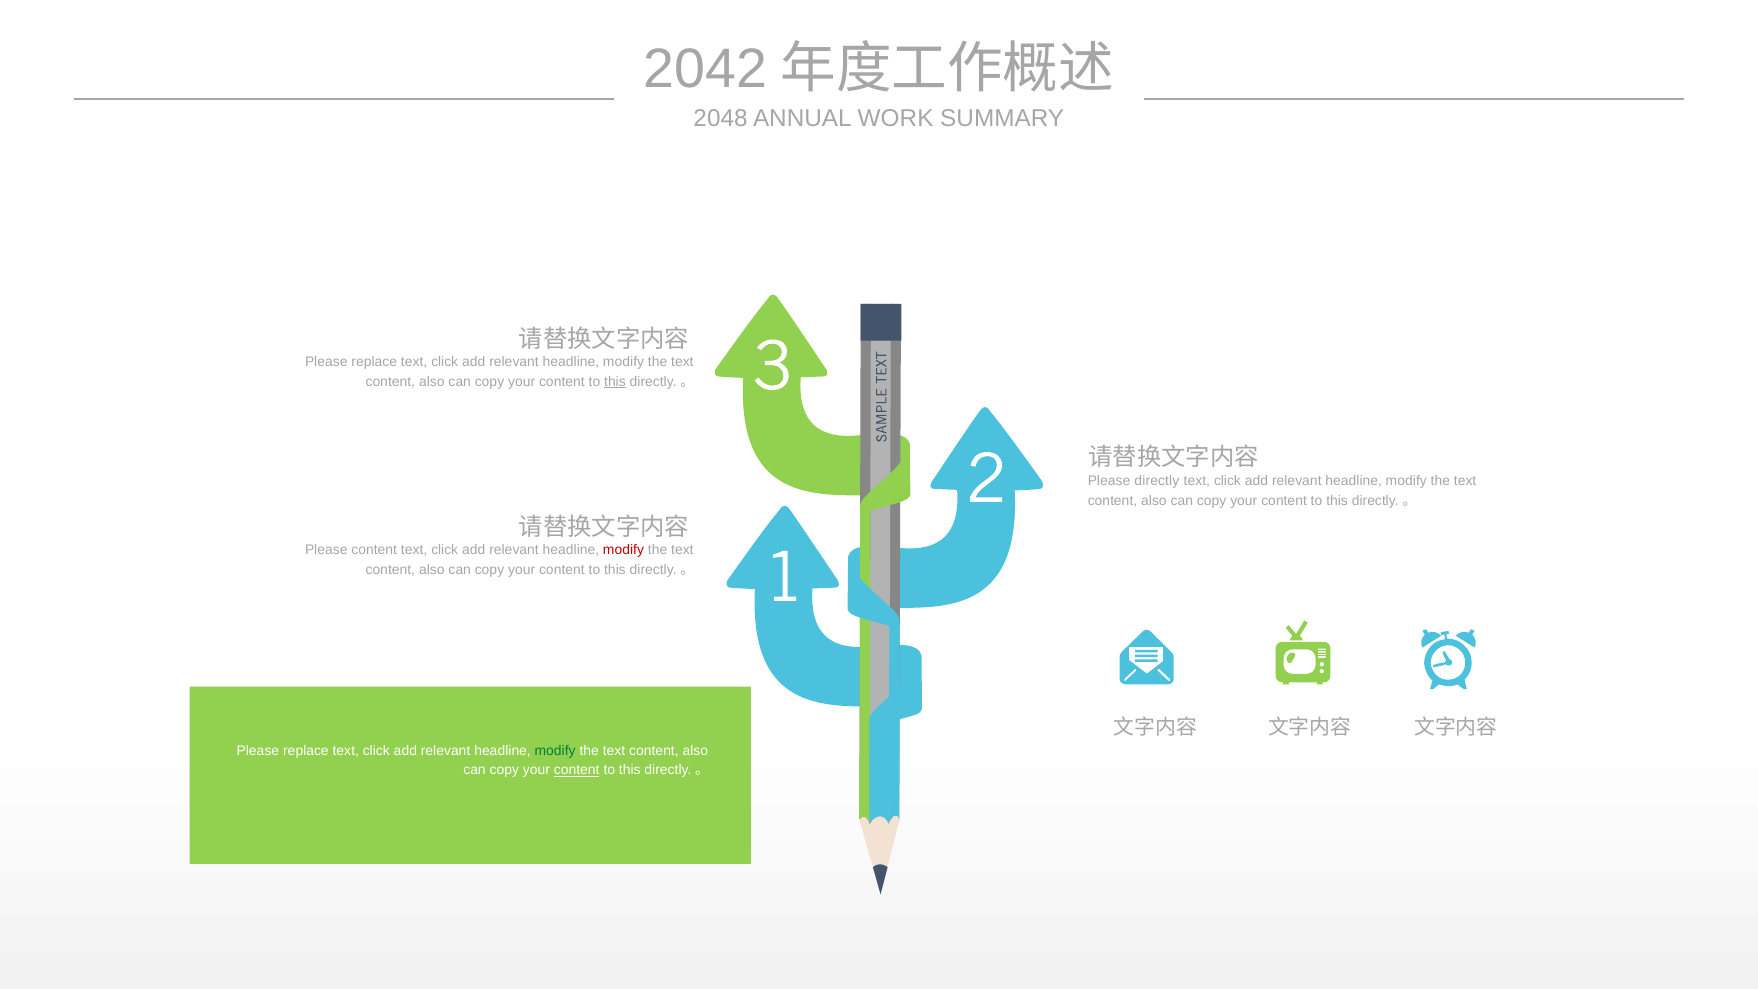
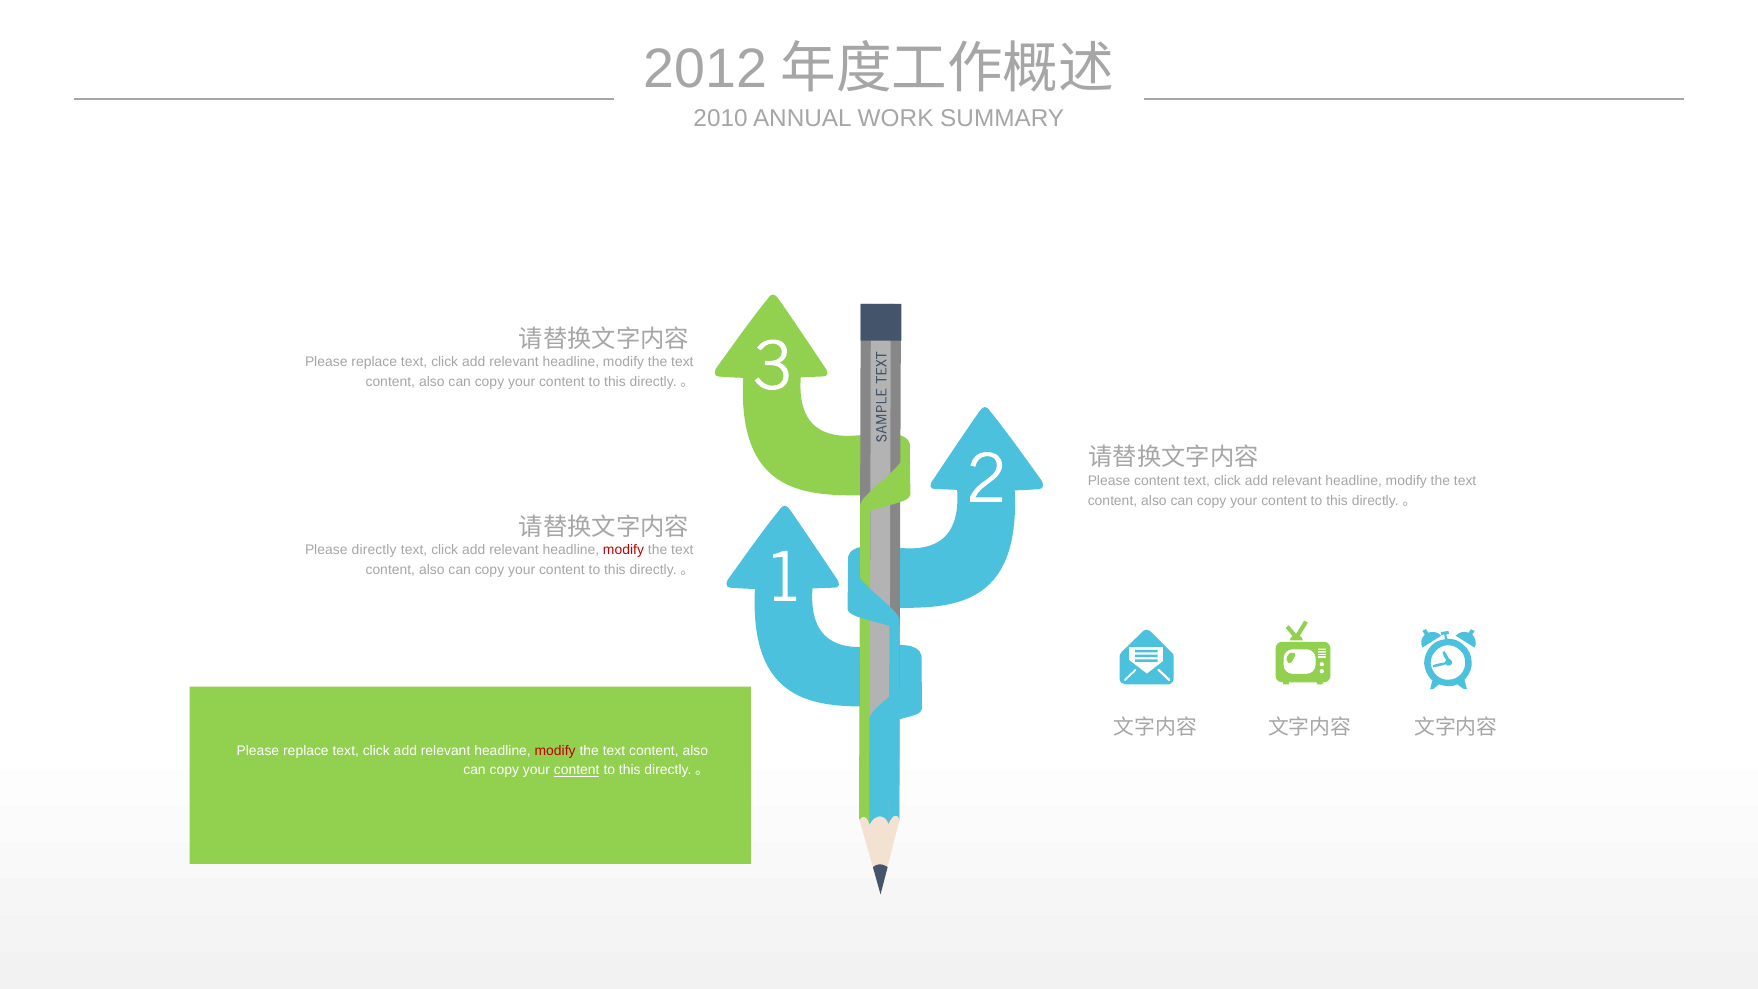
2042: 2042 -> 2012
2048: 2048 -> 2010
this at (615, 382) underline: present -> none
Please directly: directly -> content
Please content: content -> directly
modify at (555, 750) colour: green -> red
